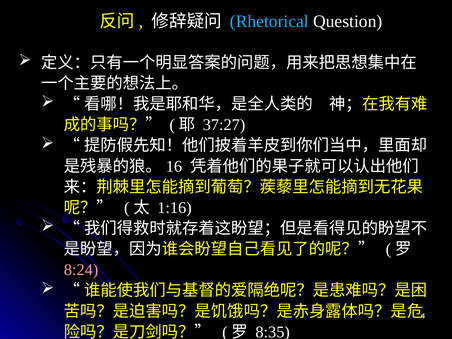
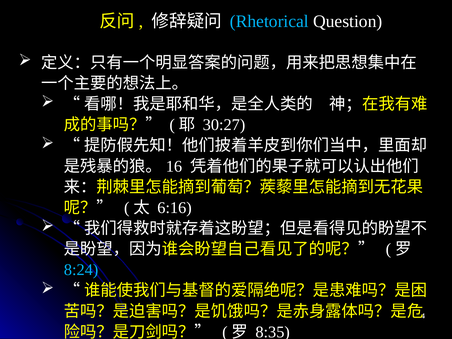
37:27: 37:27 -> 30:27
1:16: 1:16 -> 6:16
8:24 colour: pink -> light blue
